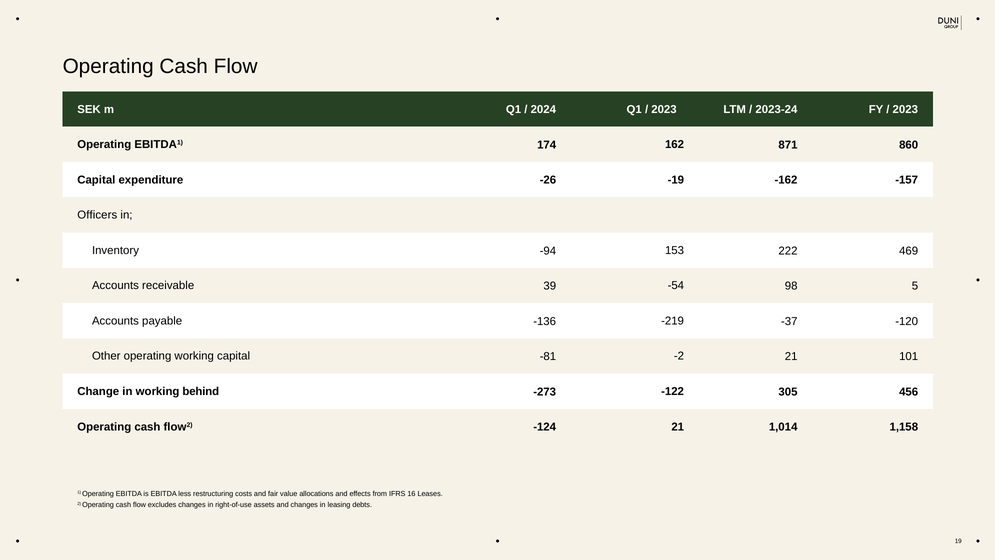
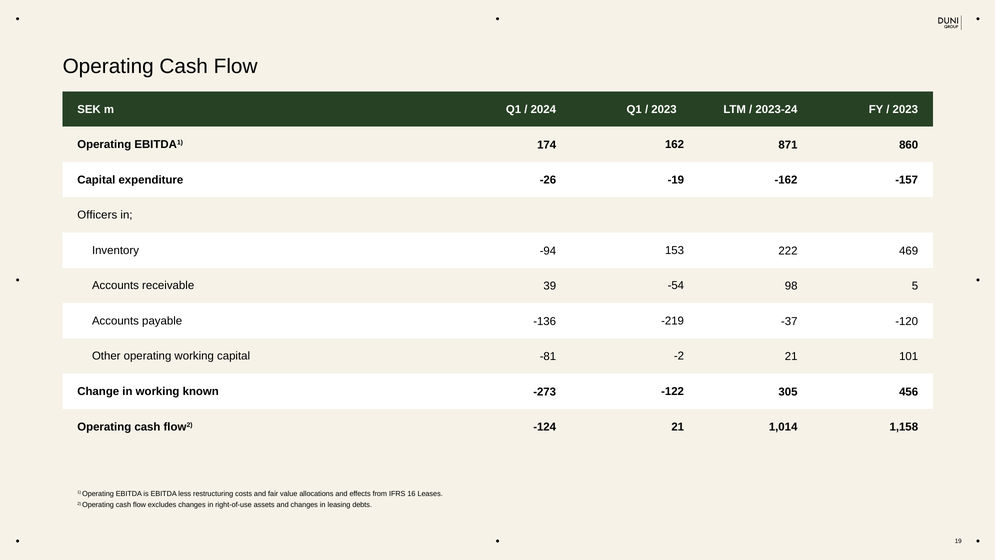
behind: behind -> known
